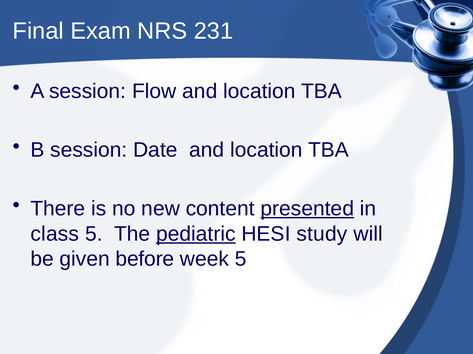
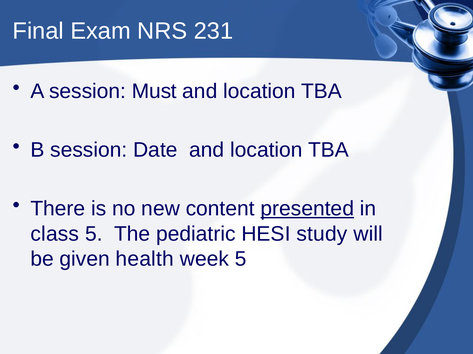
Flow: Flow -> Must
pediatric underline: present -> none
before: before -> health
